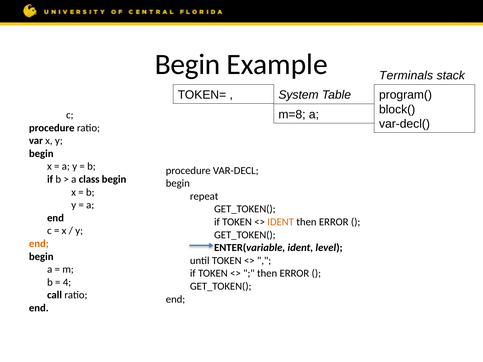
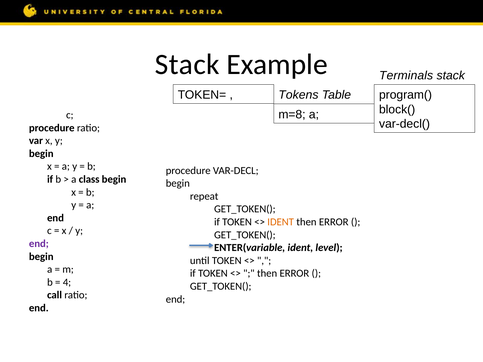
Begin at (188, 64): Begin -> Stack
System: System -> Tokens
end at (39, 244) colour: orange -> purple
